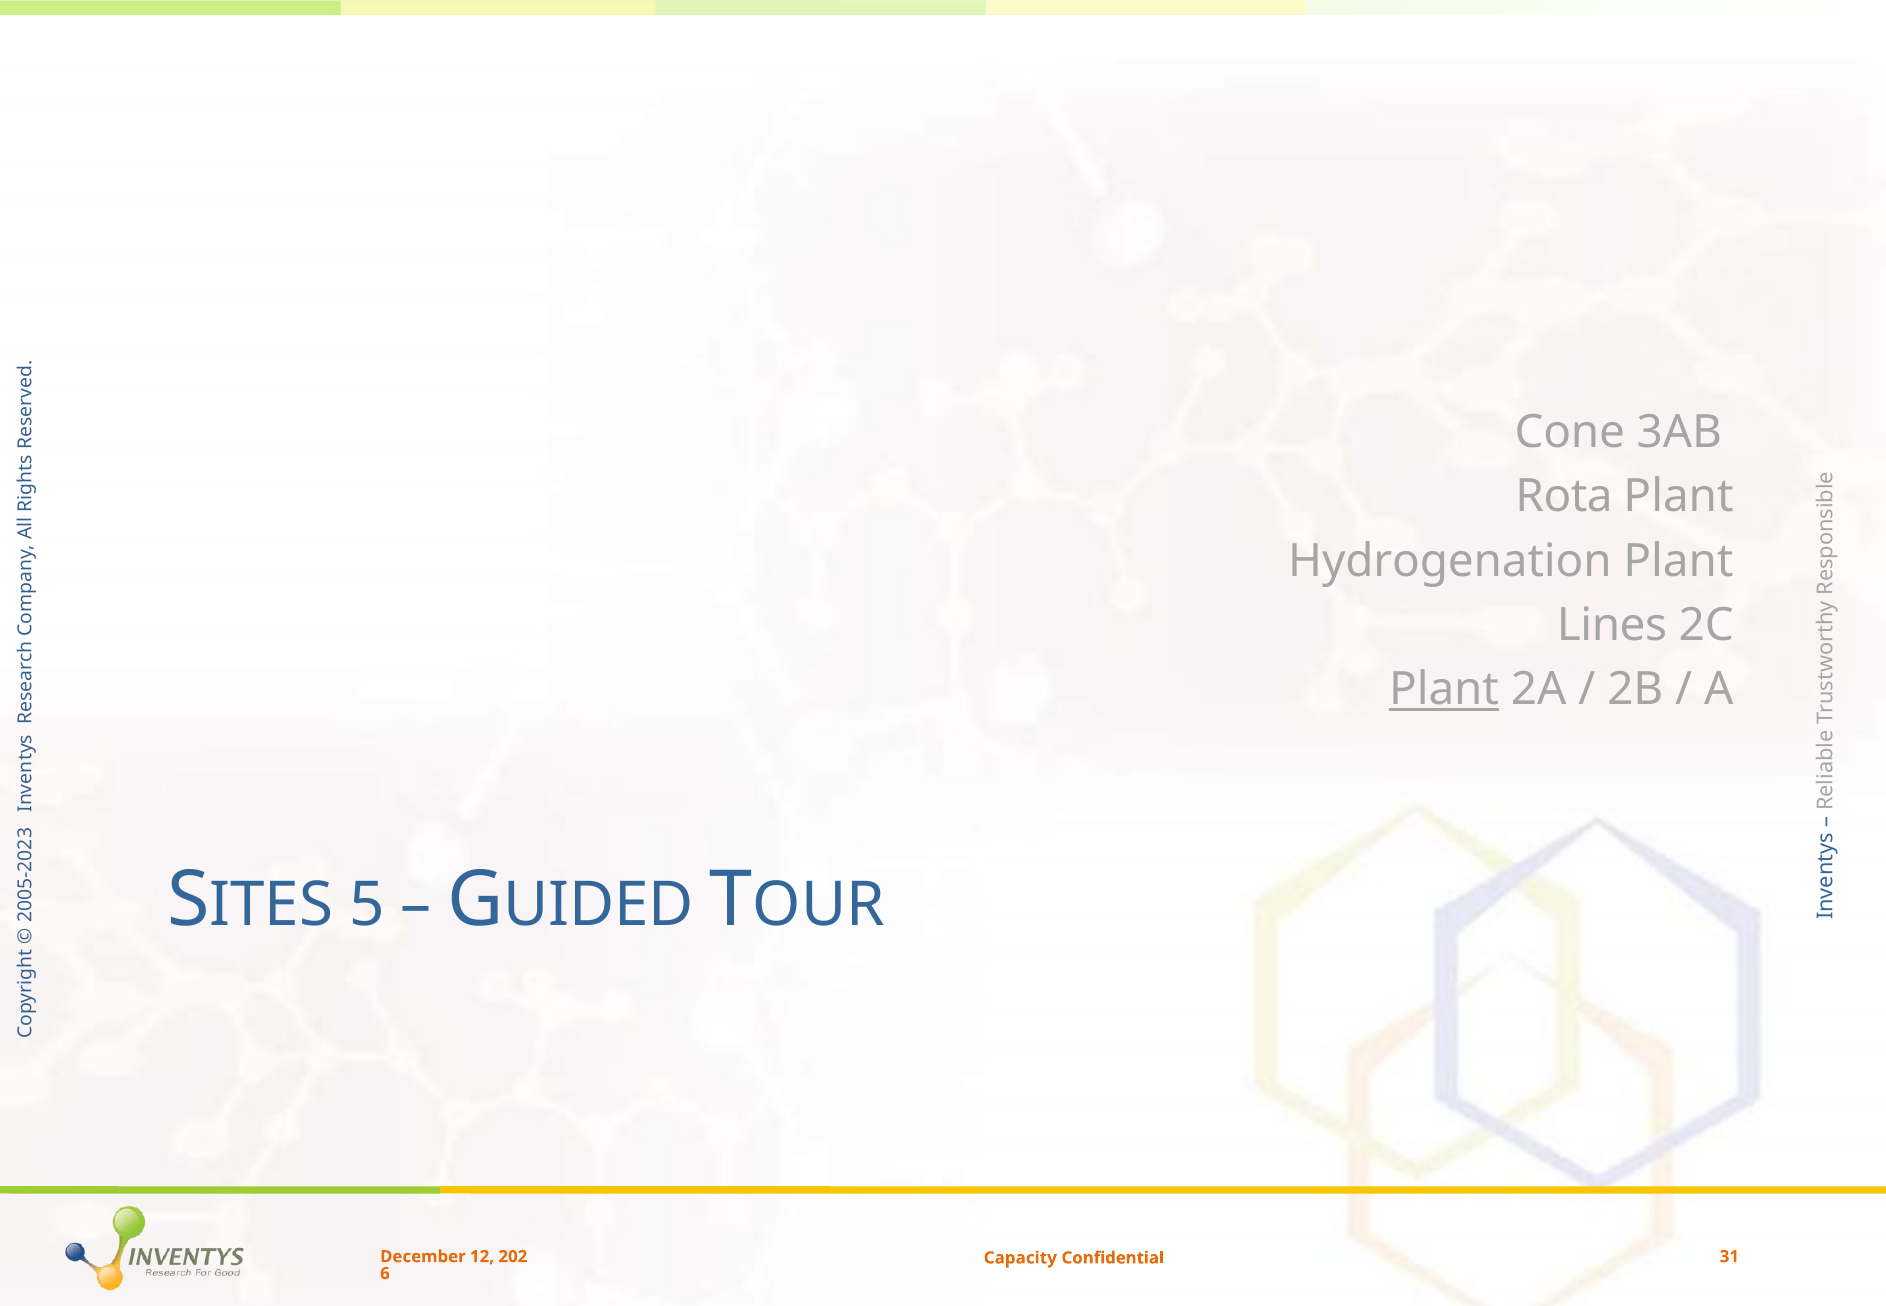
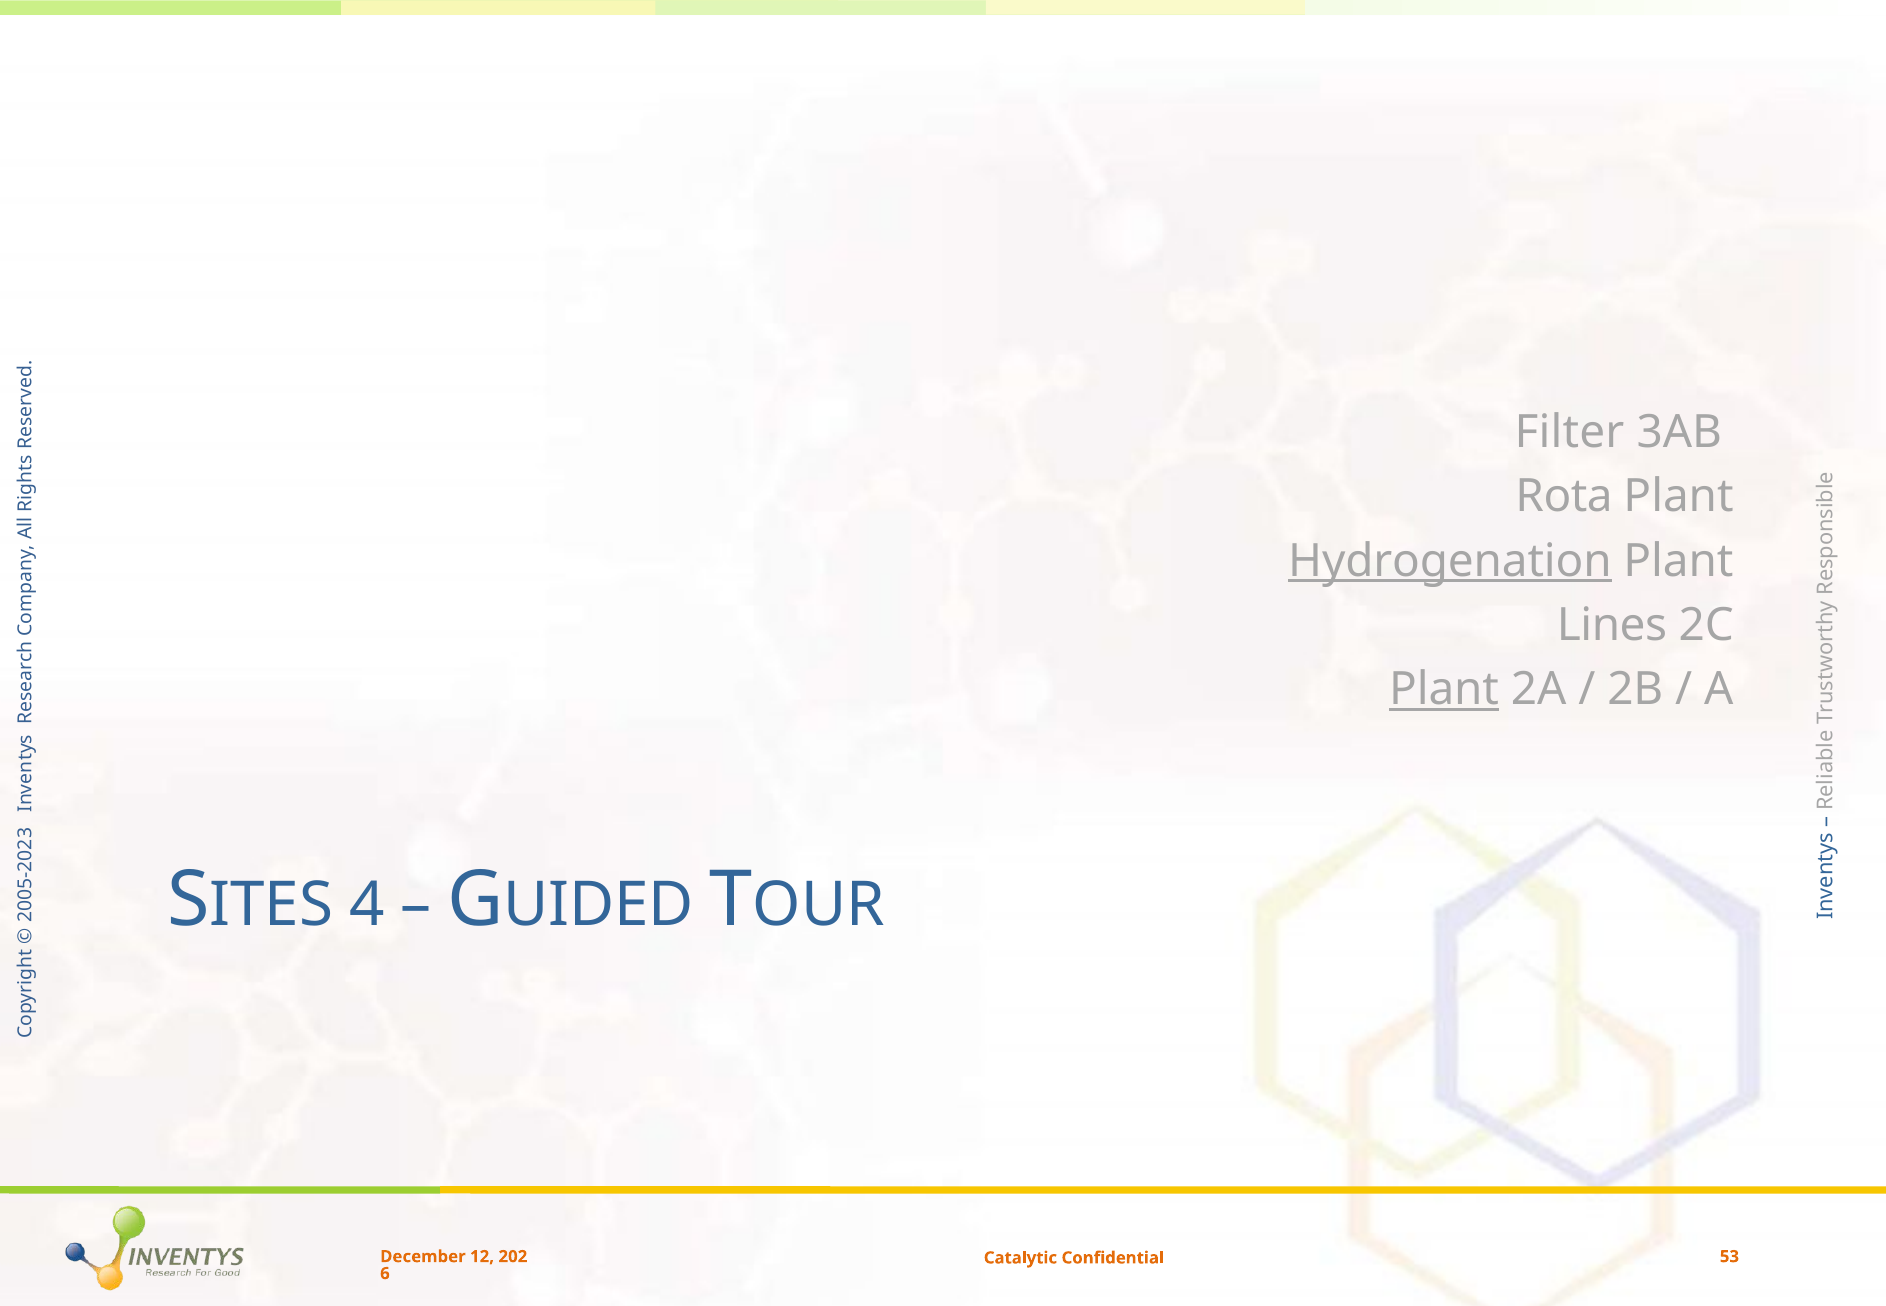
Cone: Cone -> Filter
Hydrogenation underline: none -> present
5 at (367, 905): 5 -> 4
Capacity: Capacity -> Catalytic
31: 31 -> 53
